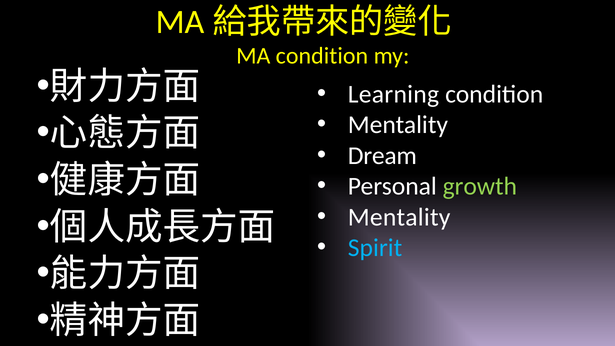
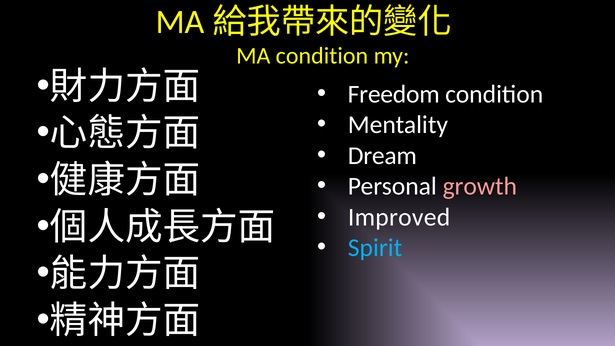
Learning: Learning -> Freedom
growth colour: light green -> pink
Mentality at (399, 217): Mentality -> Improved
